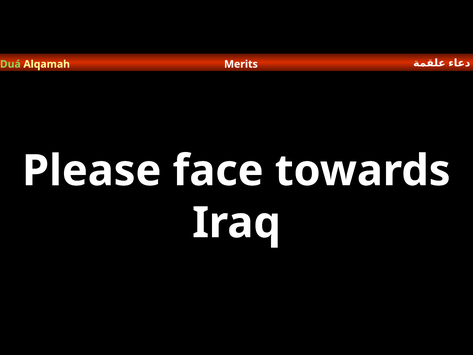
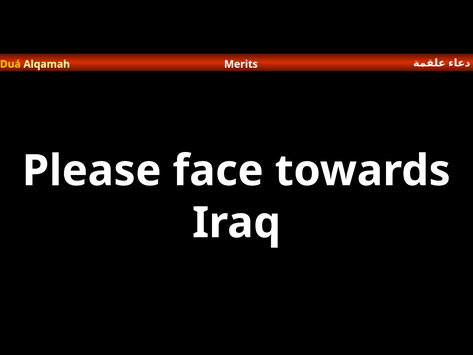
Duá colour: light green -> yellow
